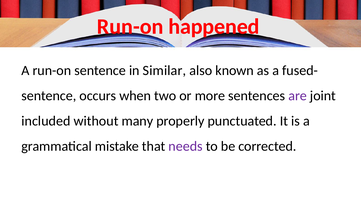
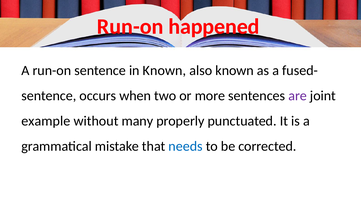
in Similar: Similar -> Known
included: included -> example
needs colour: purple -> blue
